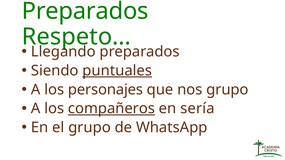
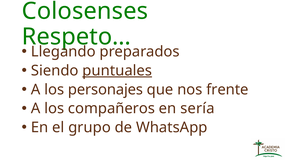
Preparados at (85, 11): Preparados -> Colosenses
nos grupo: grupo -> frente
compañeros underline: present -> none
